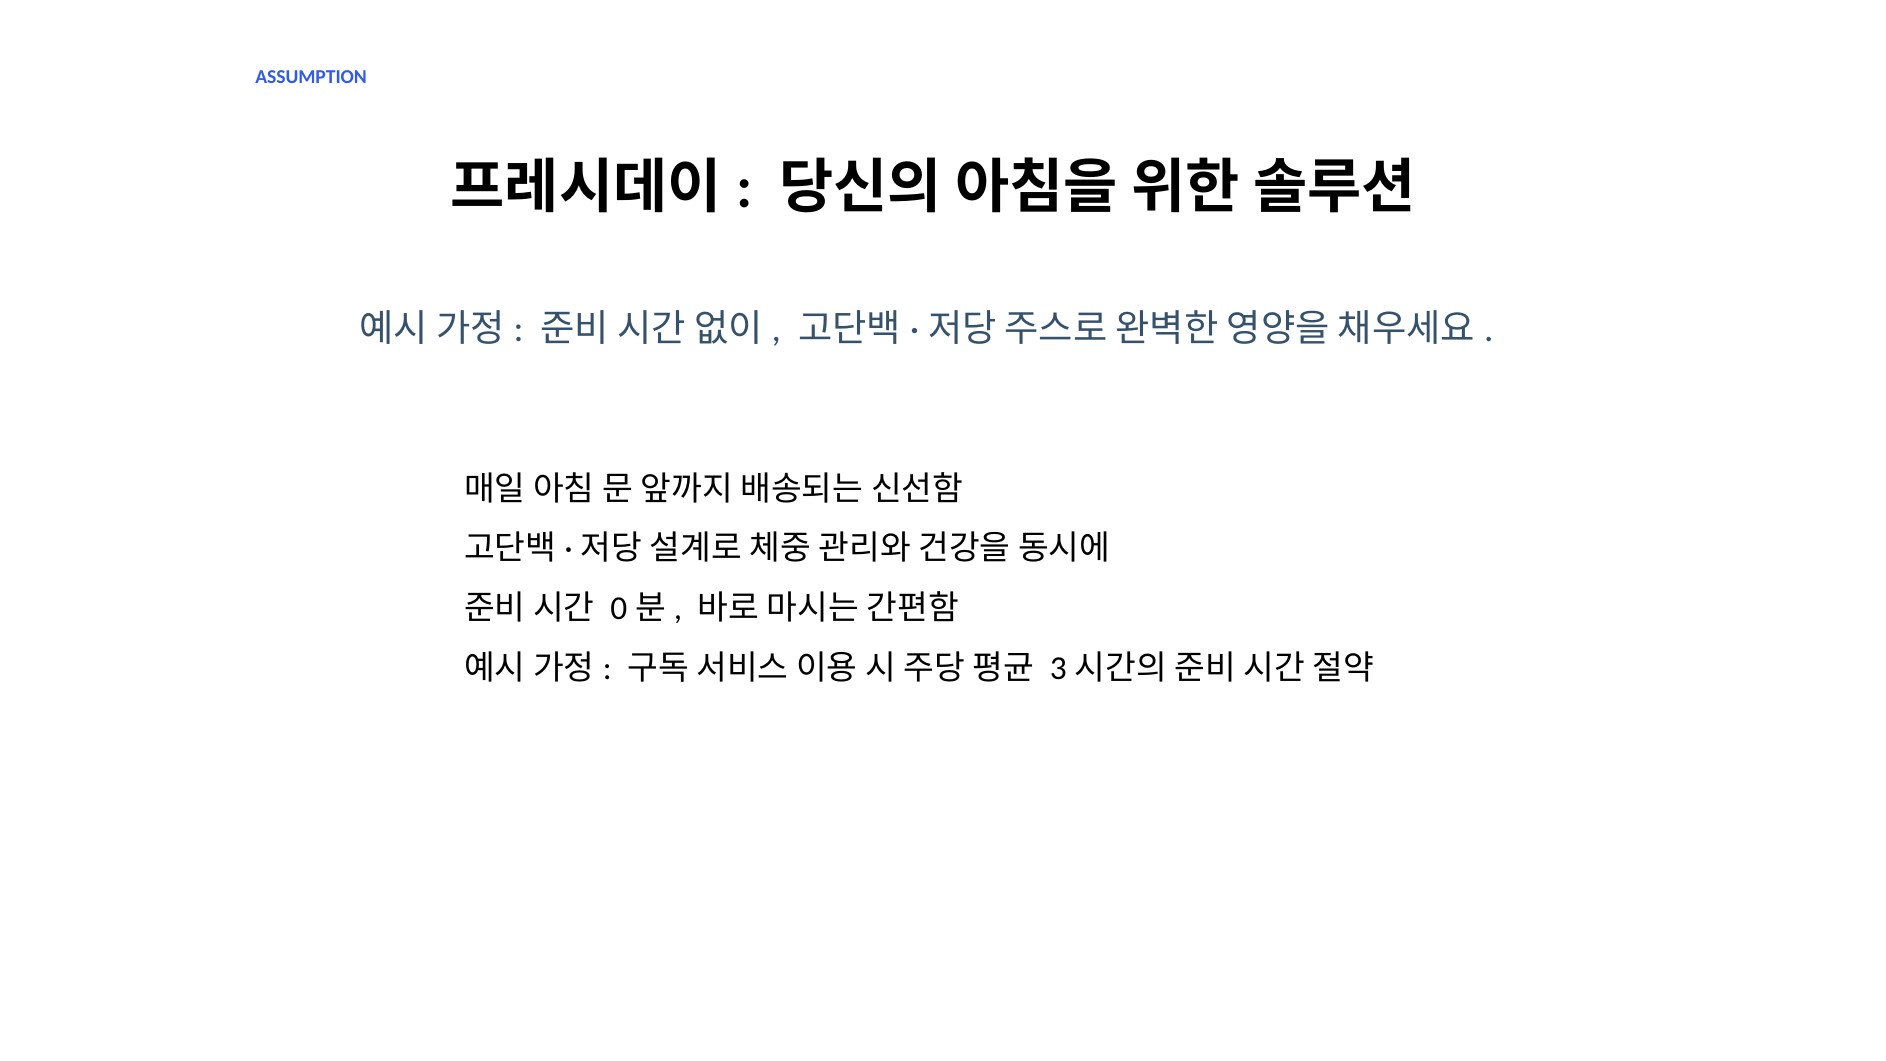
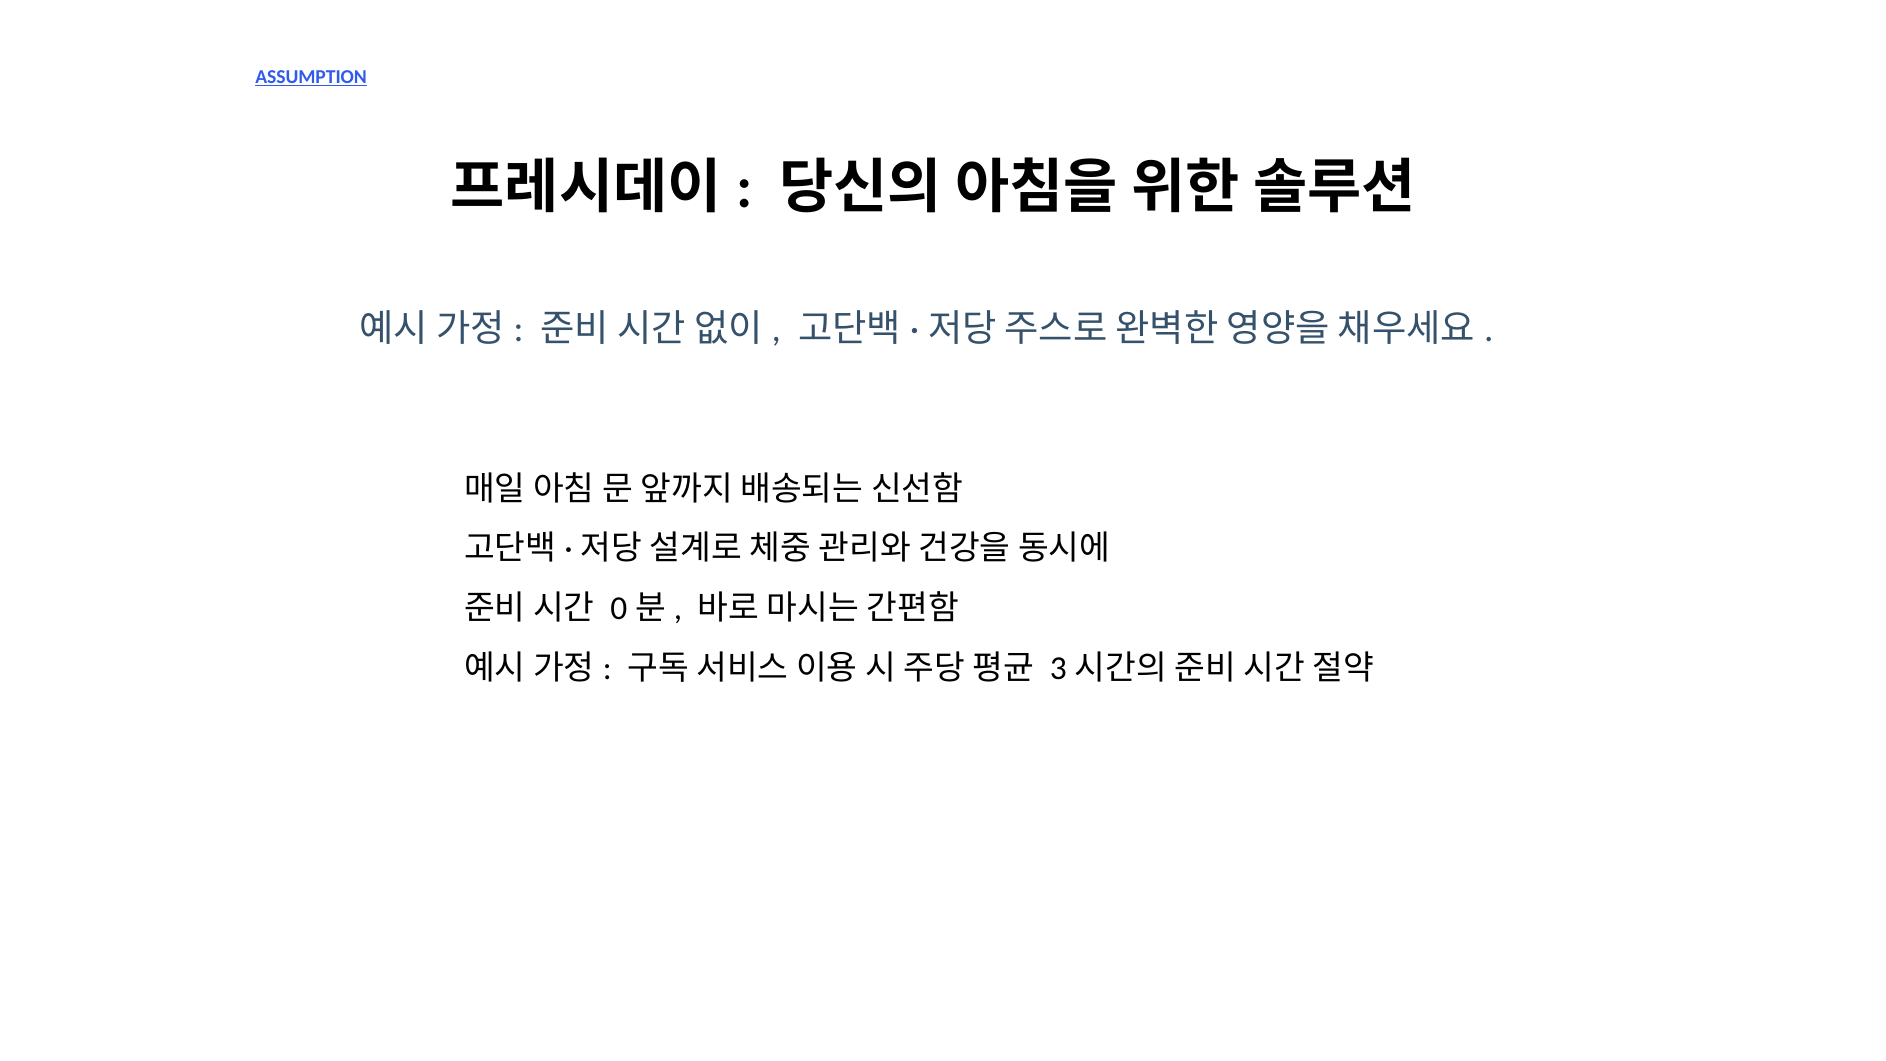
ASSUMPTION underline: none -> present
